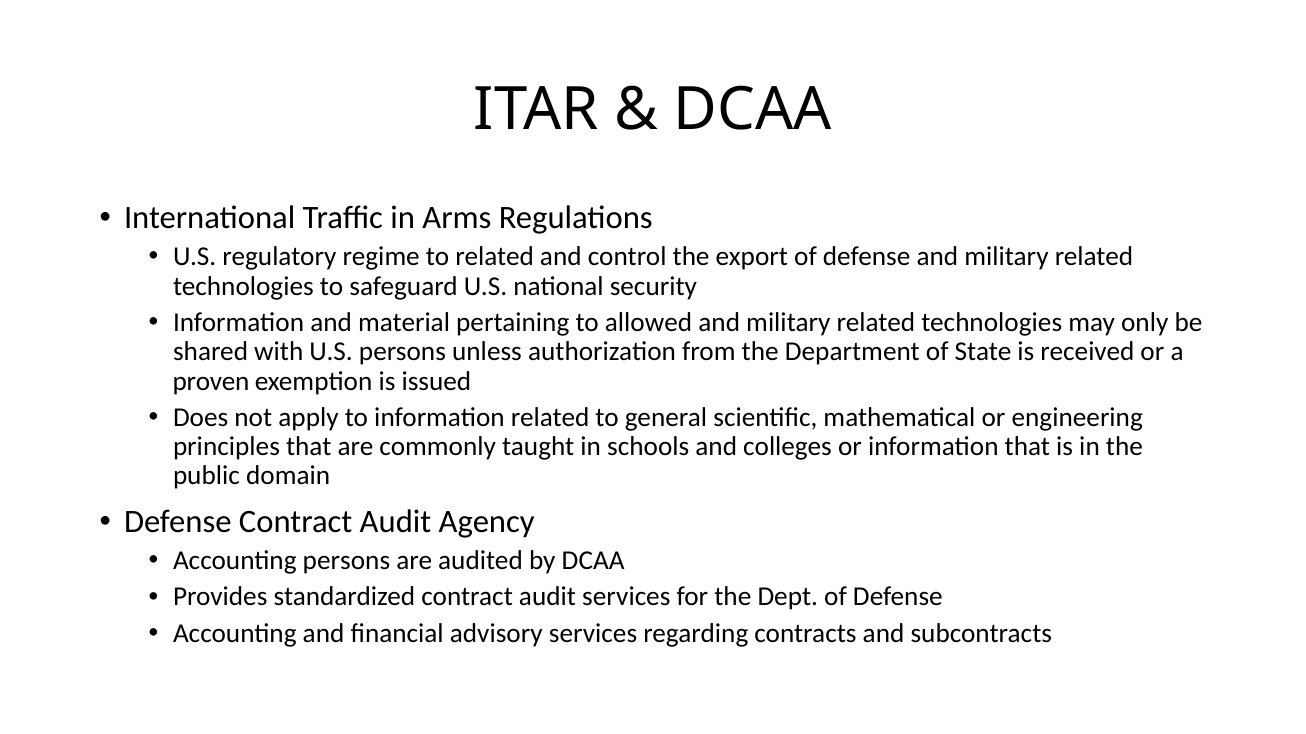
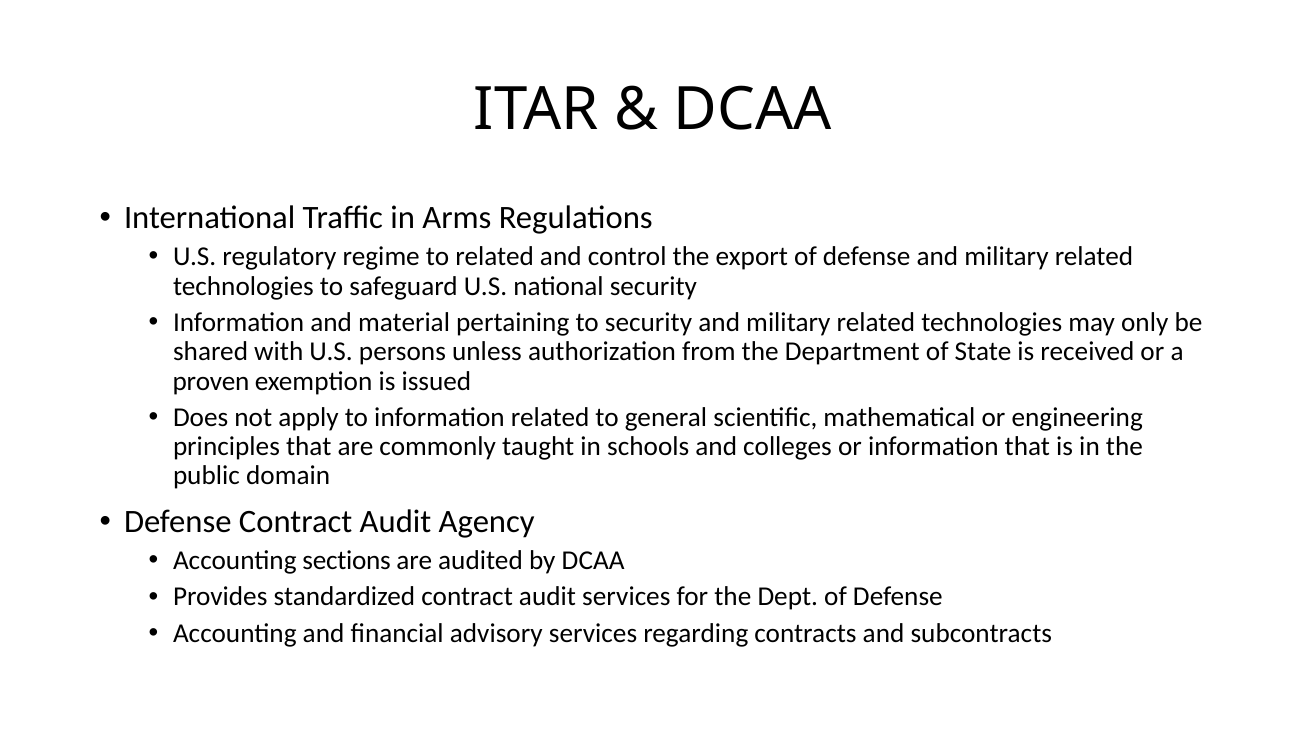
to allowed: allowed -> security
Accounting persons: persons -> sections
